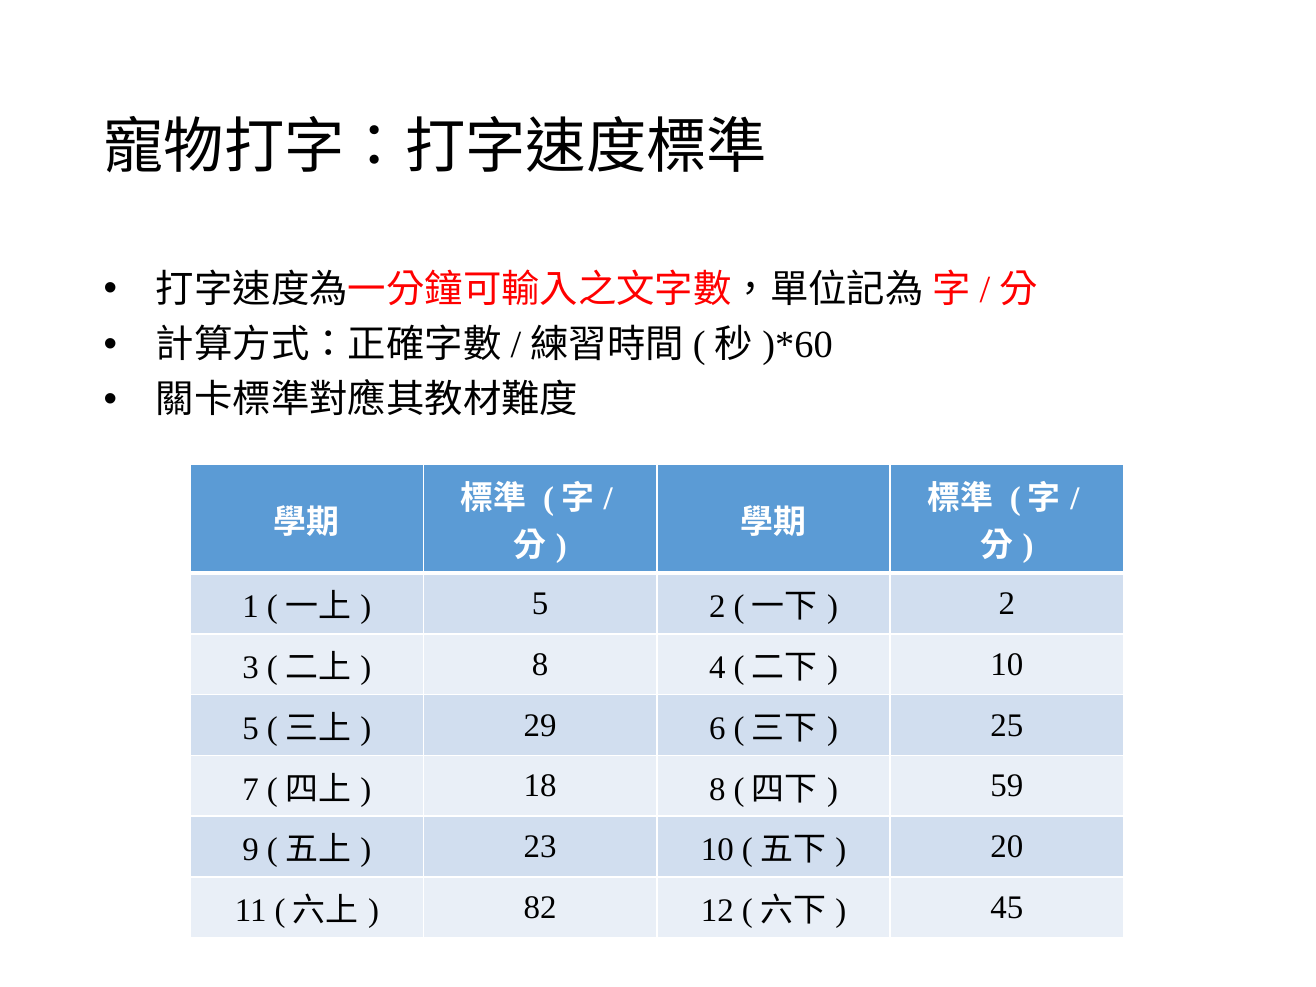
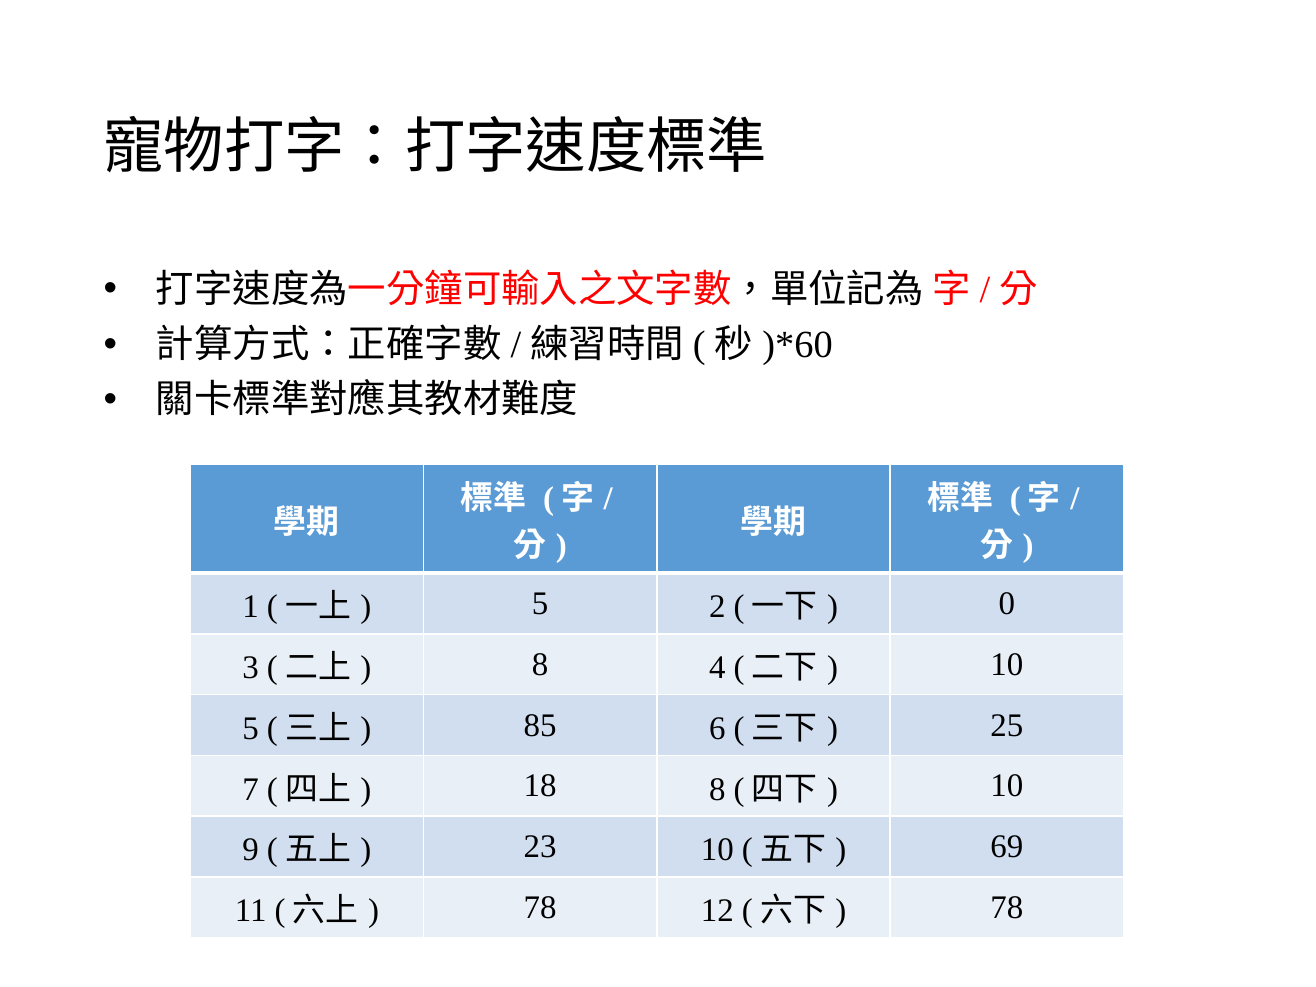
2 at (1007, 604): 2 -> 0
29: 29 -> 85
59 at (1007, 786): 59 -> 10
20: 20 -> 69
82 at (540, 908): 82 -> 78
45 at (1007, 908): 45 -> 78
